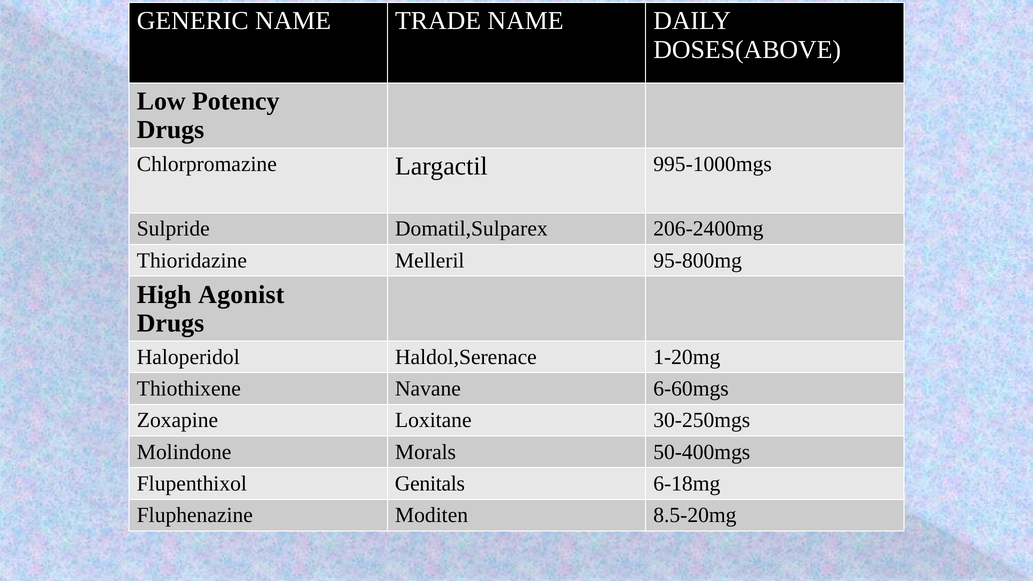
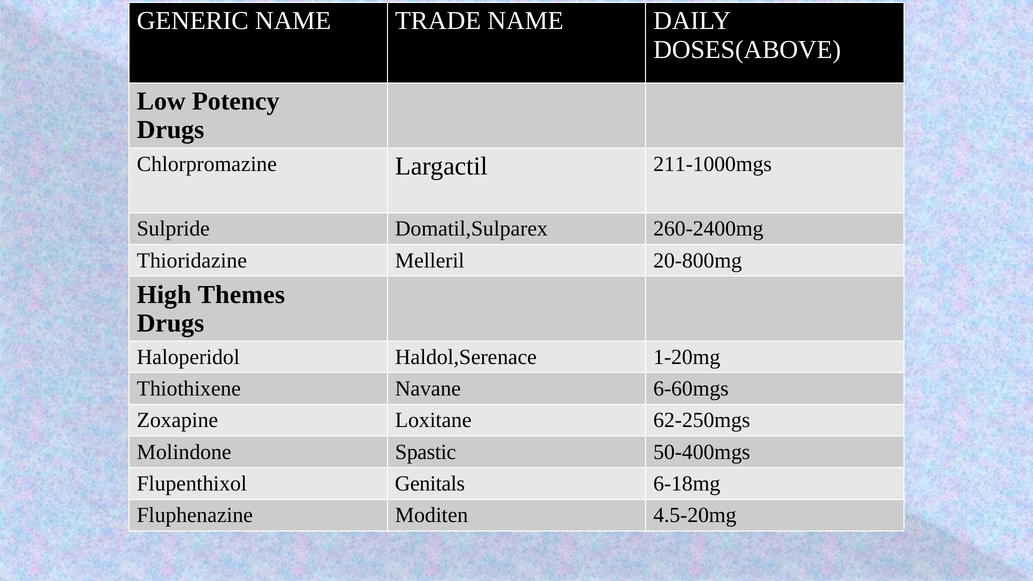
995-1000mgs: 995-1000mgs -> 211-1000mgs
206-2400mg: 206-2400mg -> 260-2400mg
95-800mg: 95-800mg -> 20-800mg
Agonist: Agonist -> Themes
30-250mgs: 30-250mgs -> 62-250mgs
Morals: Morals -> Spastic
8.5-20mg: 8.5-20mg -> 4.5-20mg
